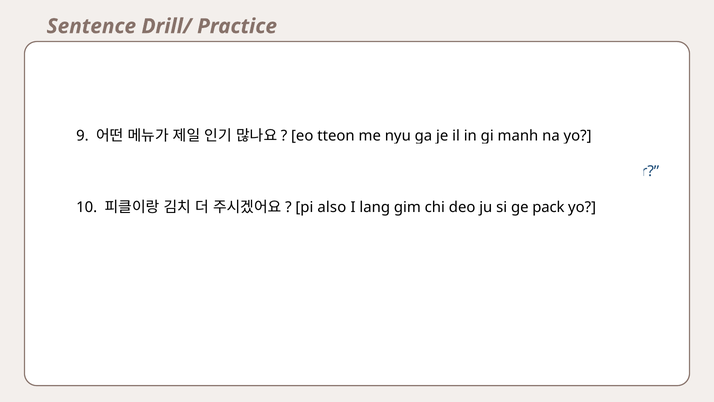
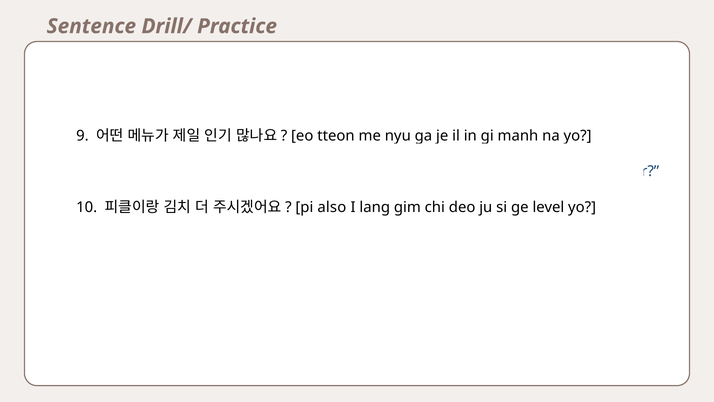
pack: pack -> level
